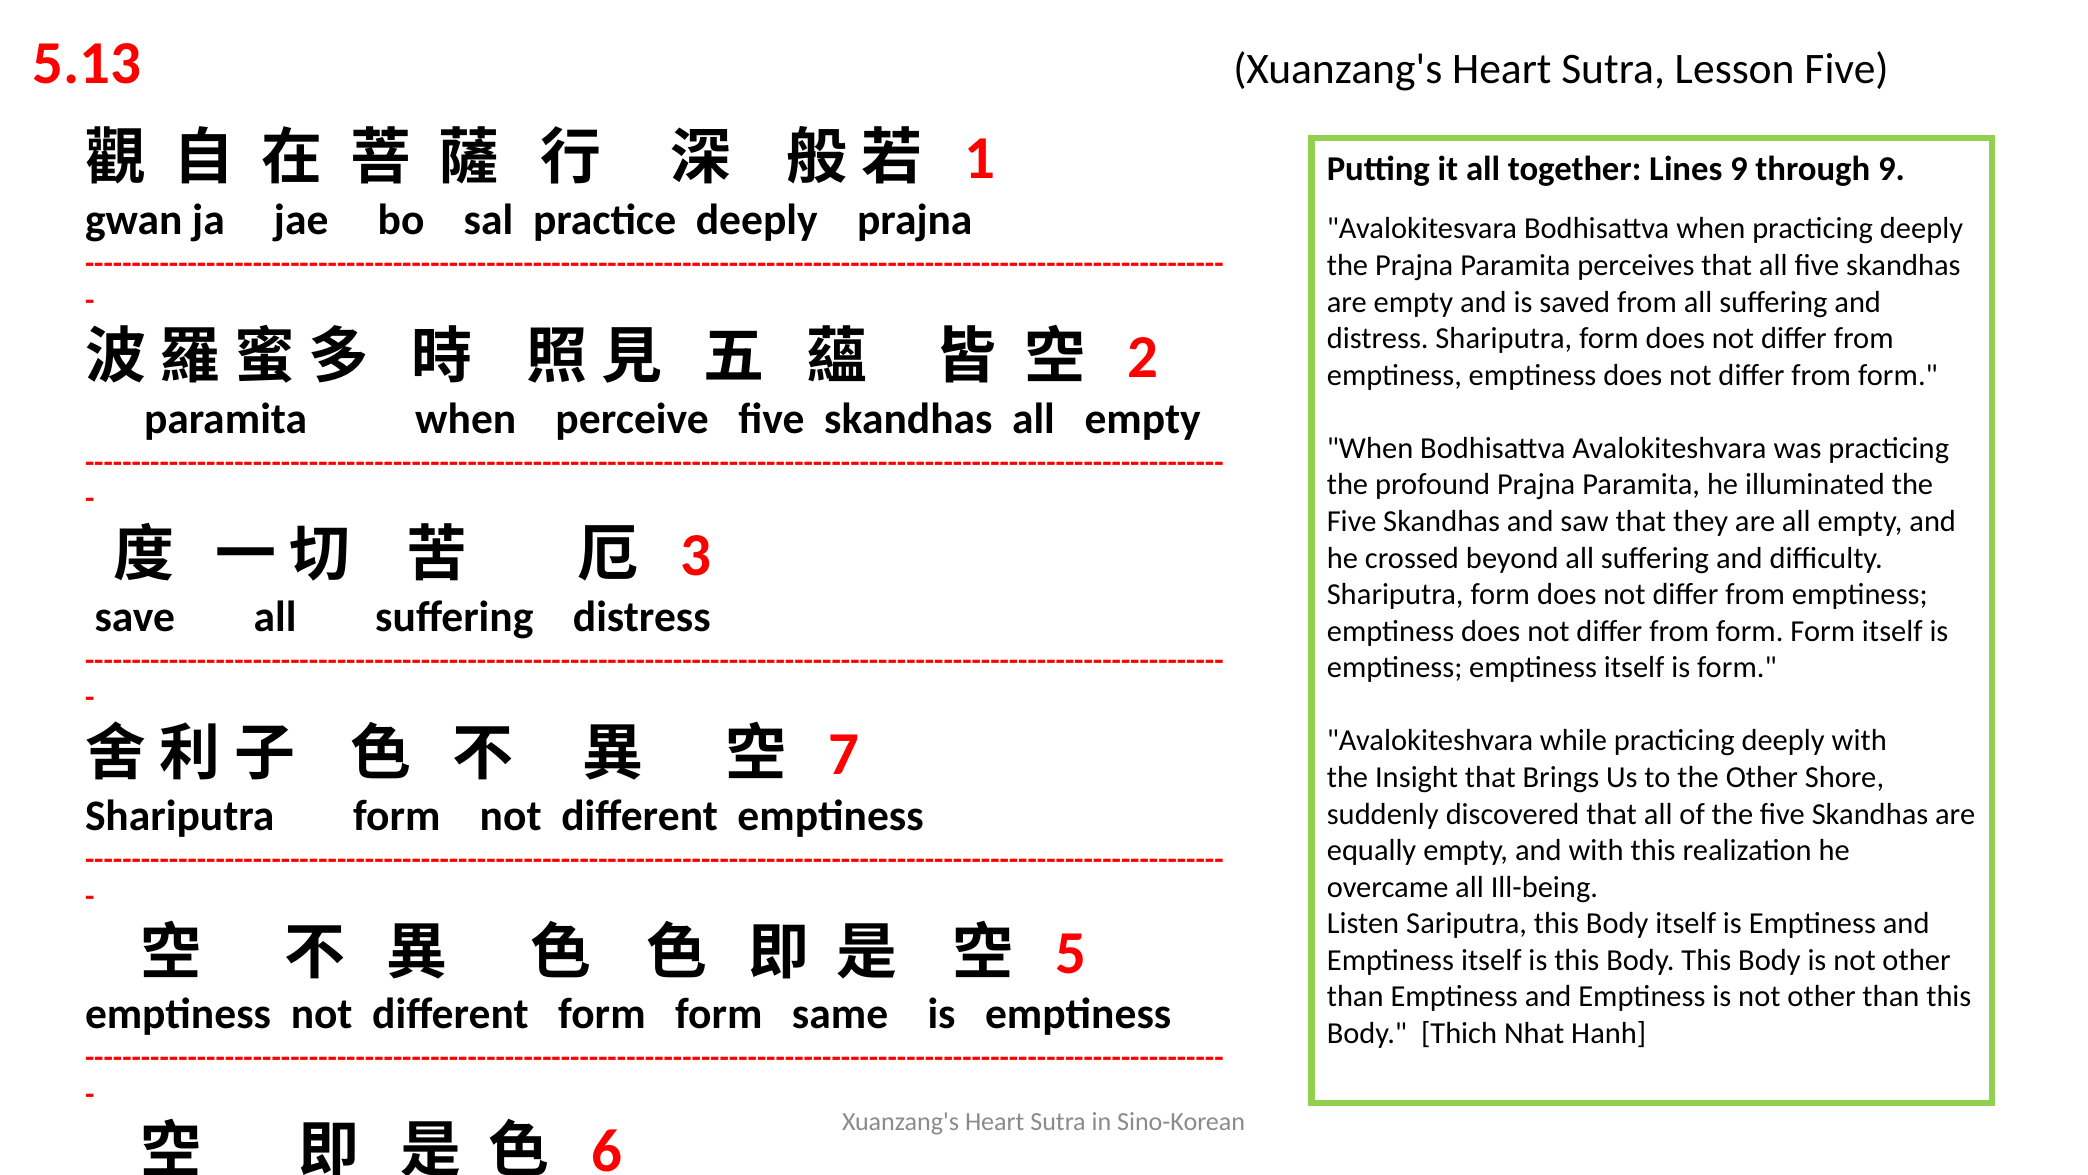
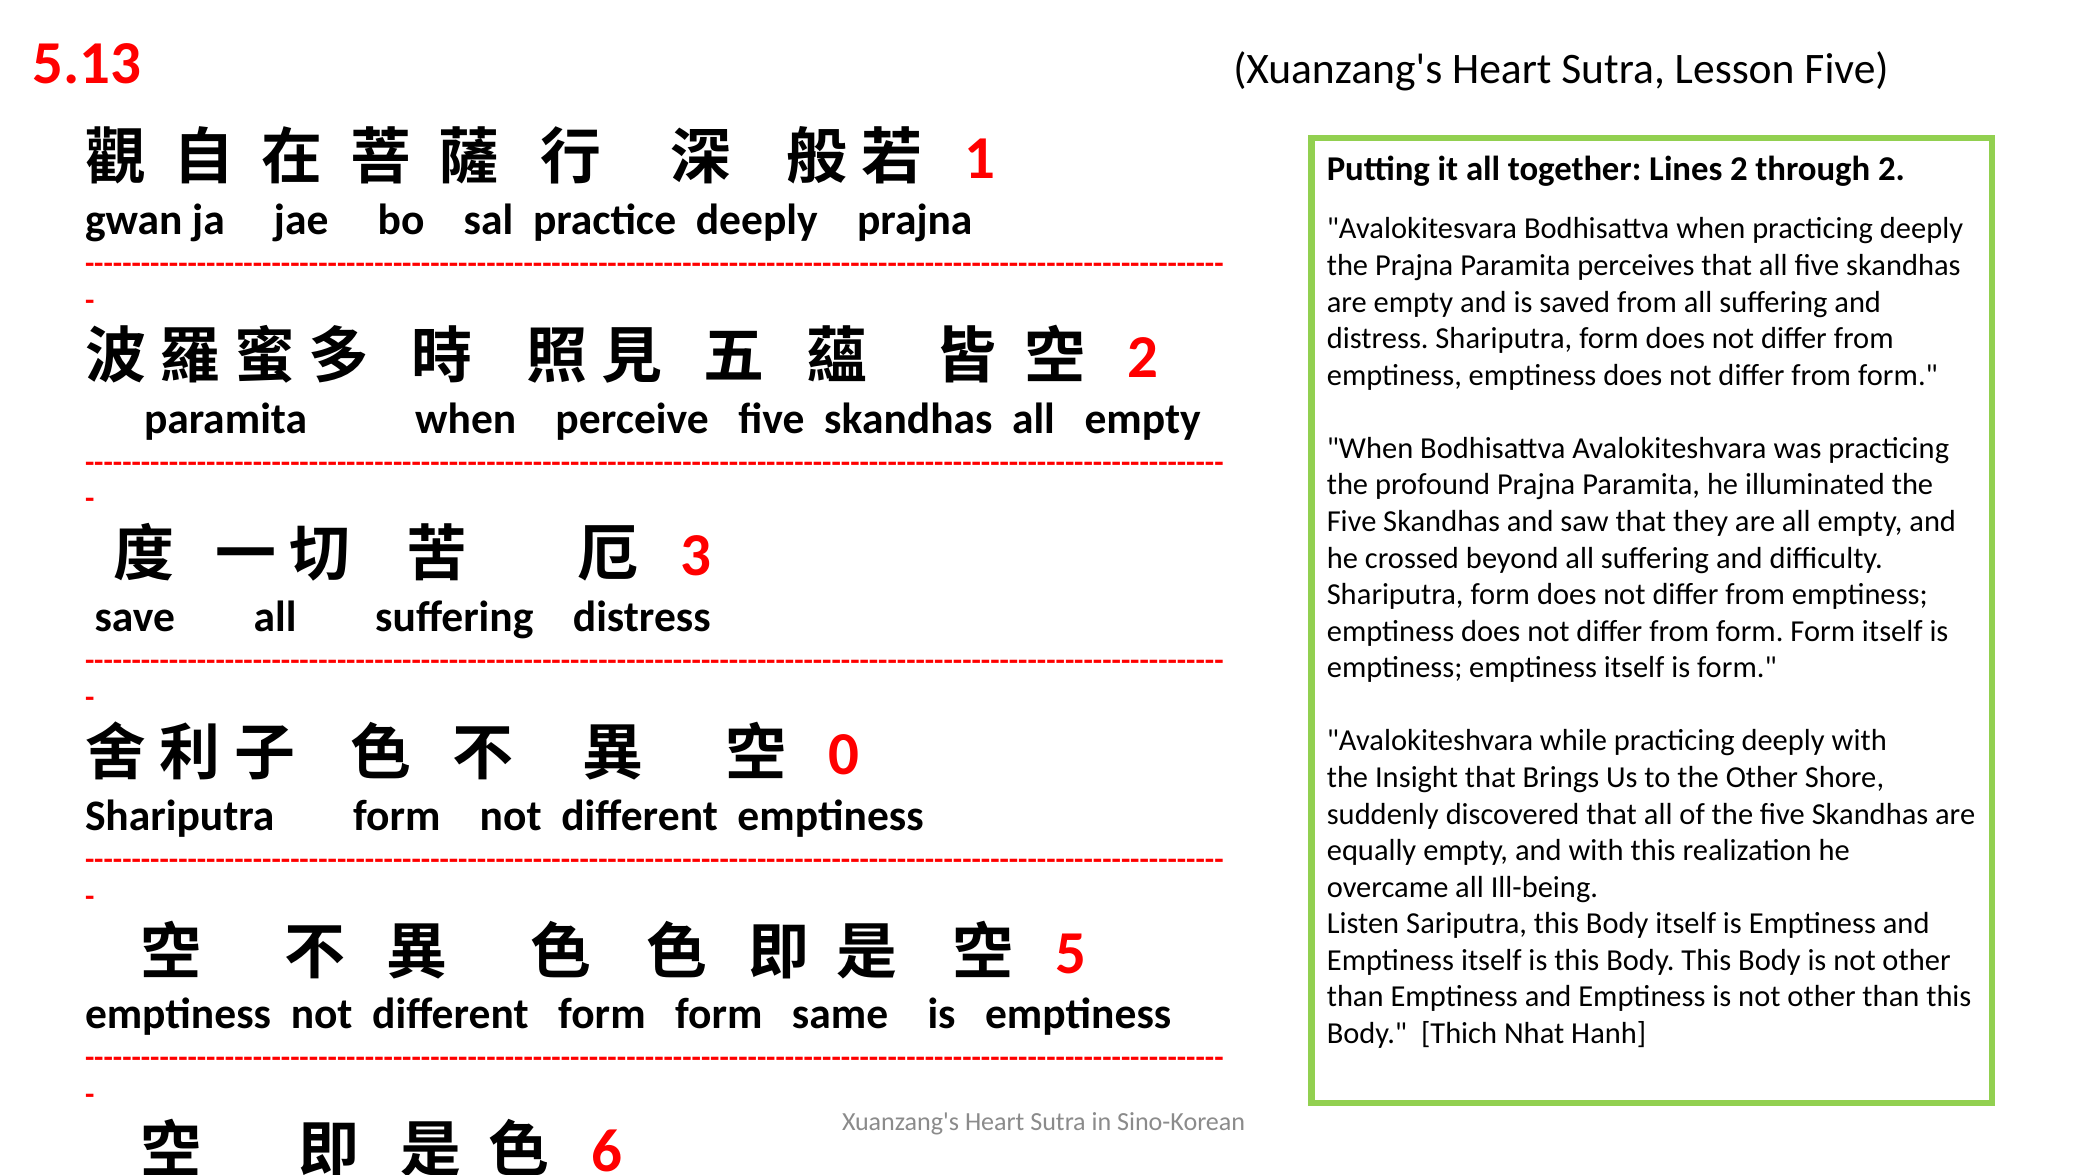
Lines 9: 9 -> 2
through 9: 9 -> 2
7: 7 -> 0
